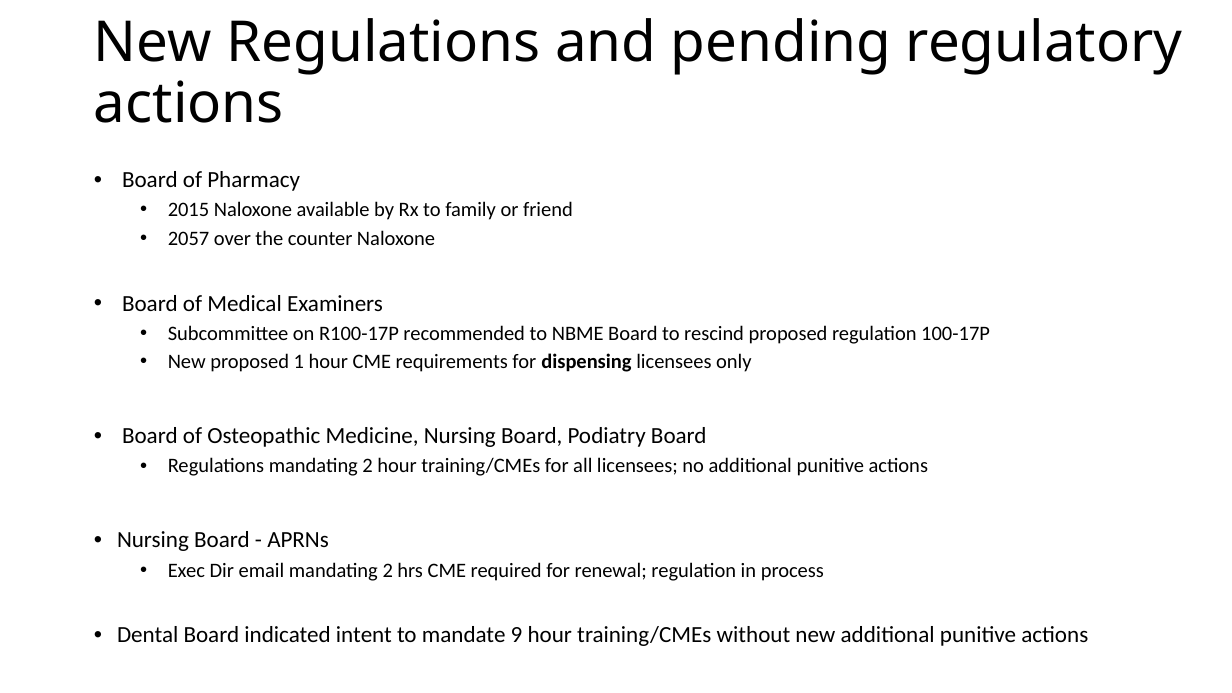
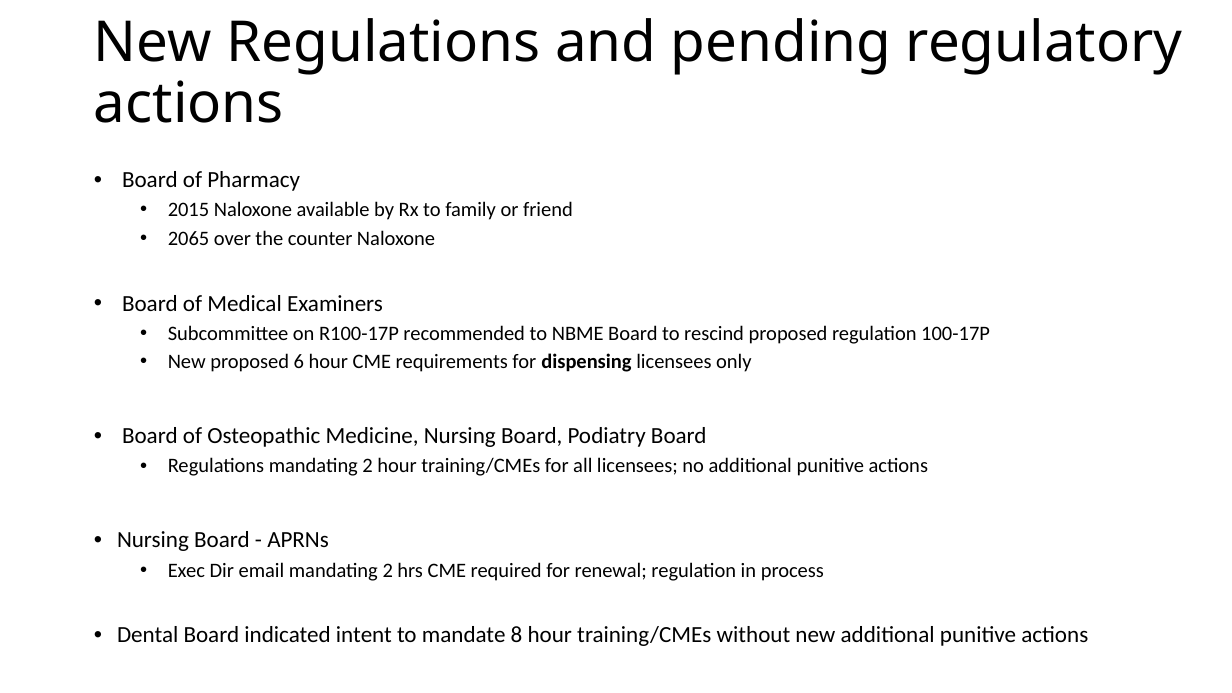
2057: 2057 -> 2065
1: 1 -> 6
9: 9 -> 8
